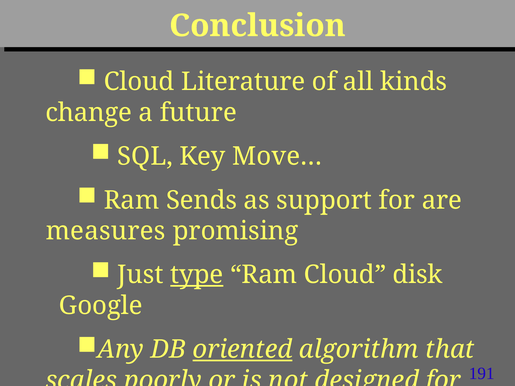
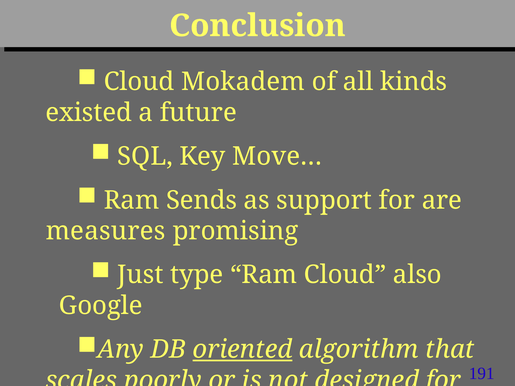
Literature: Literature -> Mokadem
change: change -> existed
type underline: present -> none
disk: disk -> also
